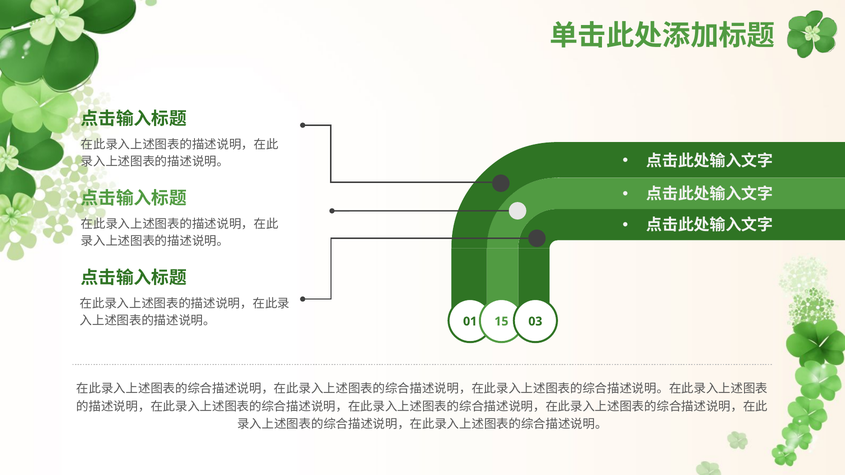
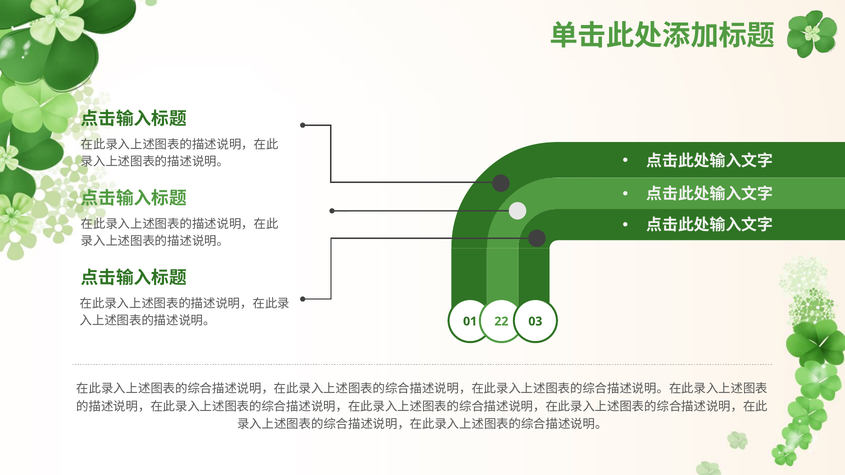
15: 15 -> 22
